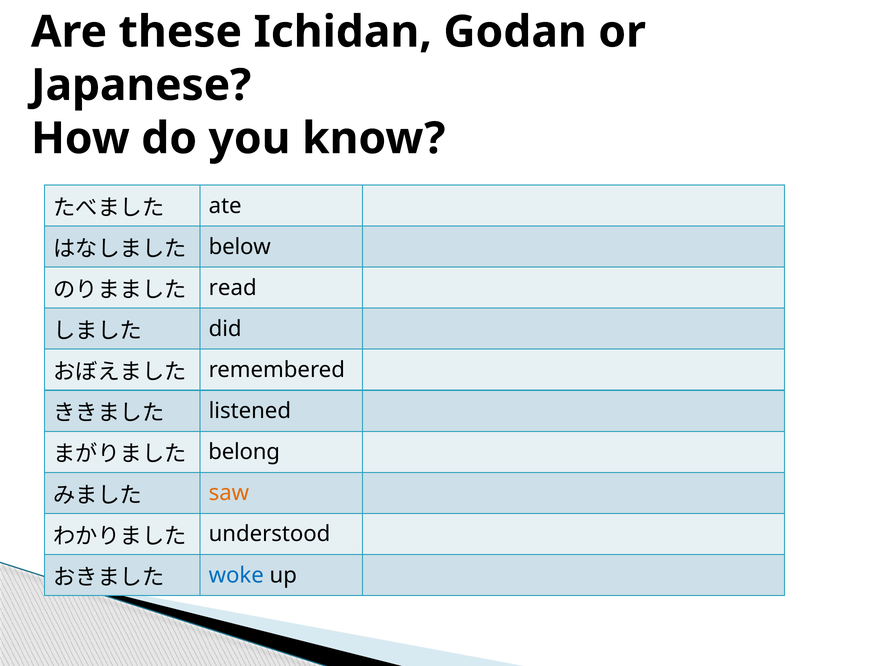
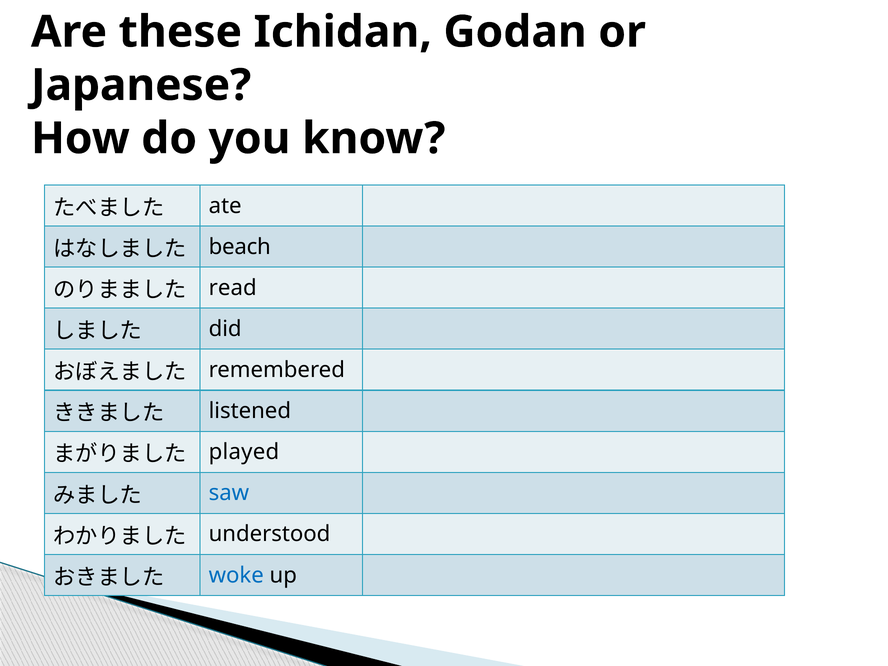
below: below -> beach
belong: belong -> played
saw colour: orange -> blue
